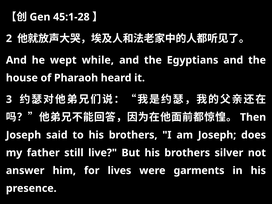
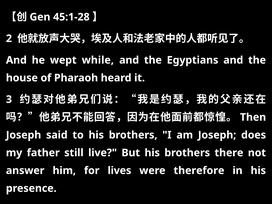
silver: silver -> there
garments: garments -> therefore
